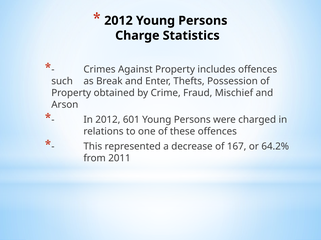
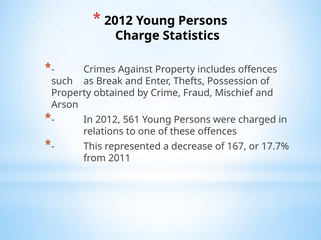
601: 601 -> 561
64.2%: 64.2% -> 17.7%
